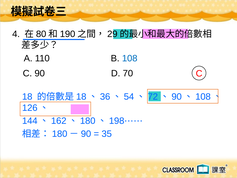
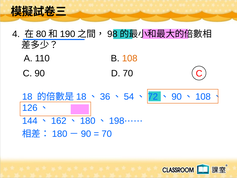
29: 29 -> 98
108 at (130, 58) colour: blue -> orange
35 at (107, 134): 35 -> 70
